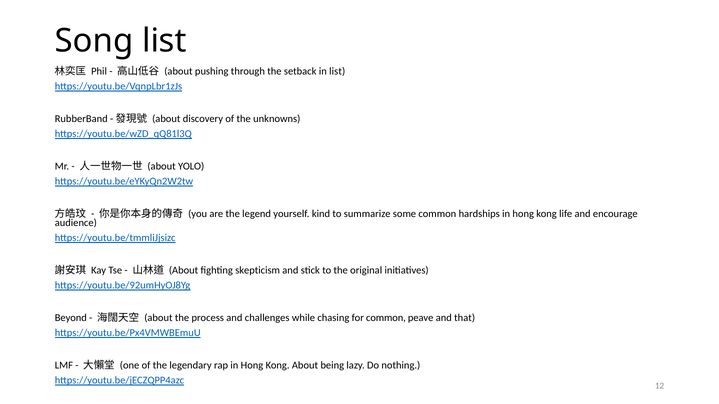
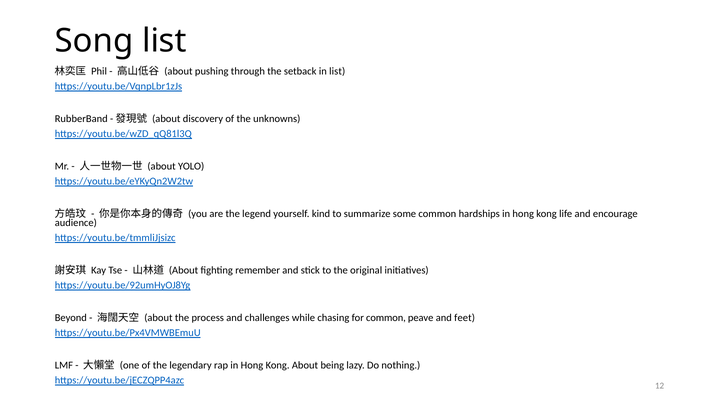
skepticism: skepticism -> remember
that: that -> feet
